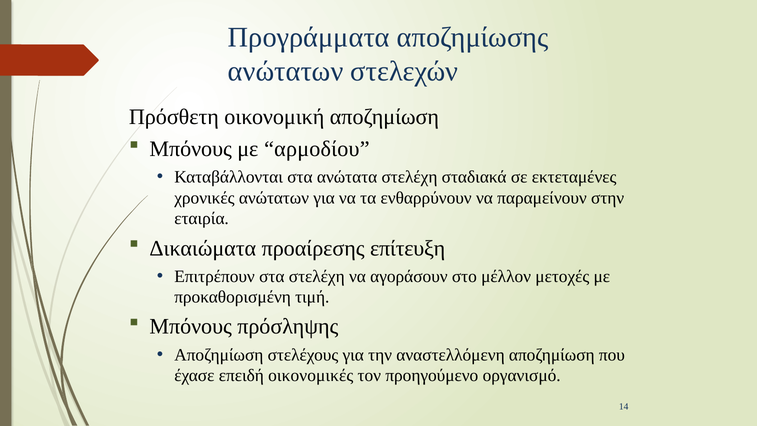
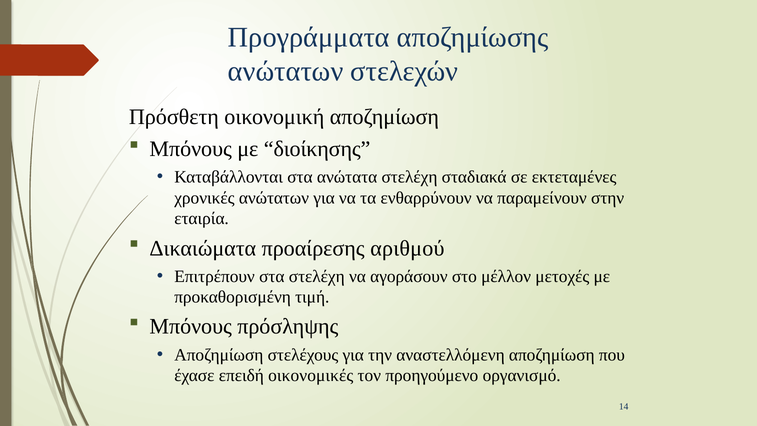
αρμοδίου: αρμοδίου -> διοίκησης
επίτευξη: επίτευξη -> αριθμού
